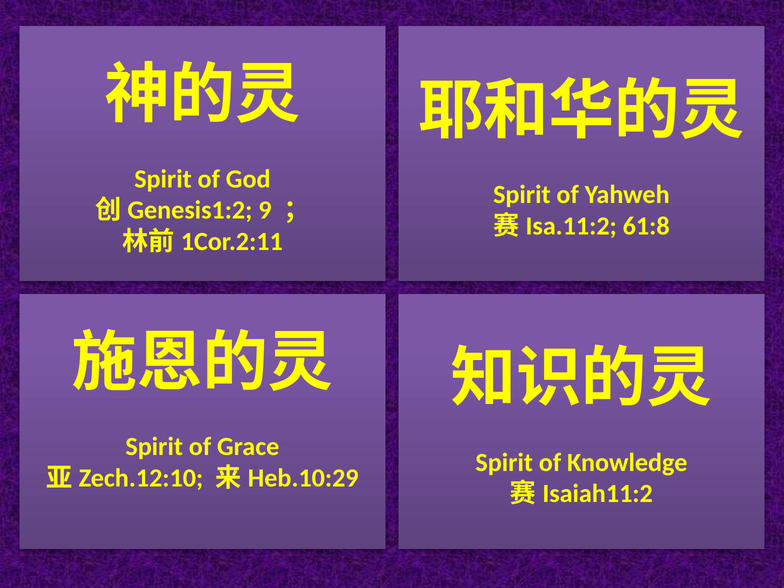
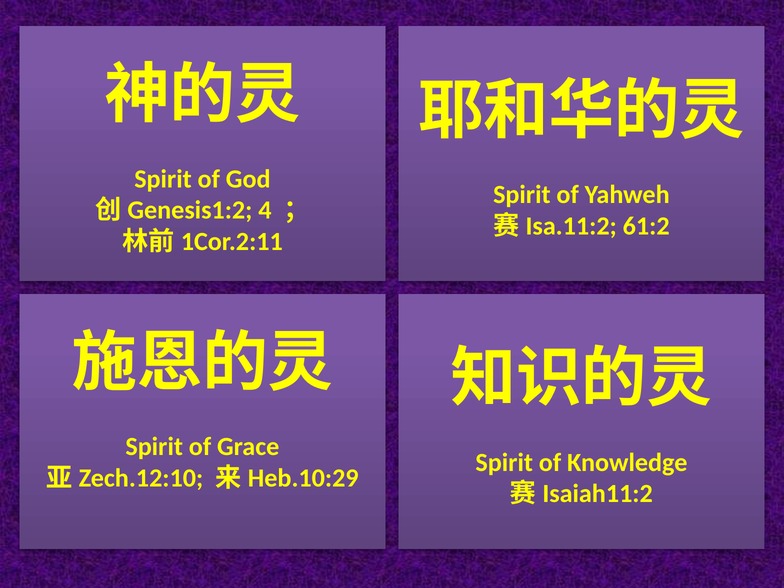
9: 9 -> 4
61:8: 61:8 -> 61:2
